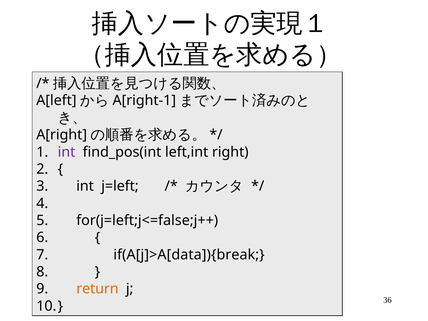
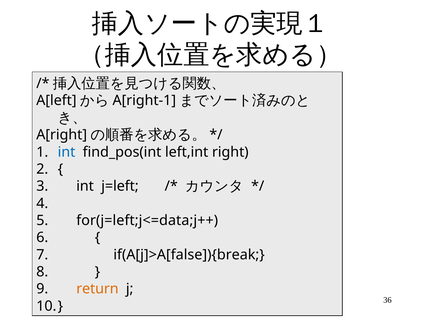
int at (67, 152) colour: purple -> blue
for(j=left;j<=false;j++: for(j=left;j<=false;j++ -> for(j=left;j<=data;j++
if(A[j]>A[data]){break: if(A[j]>A[data]){break -> if(A[j]>A[false]){break
